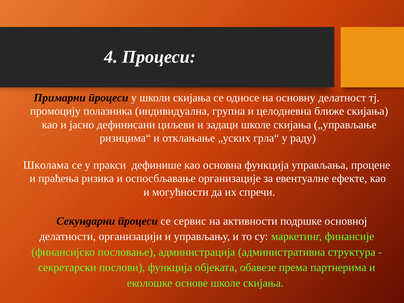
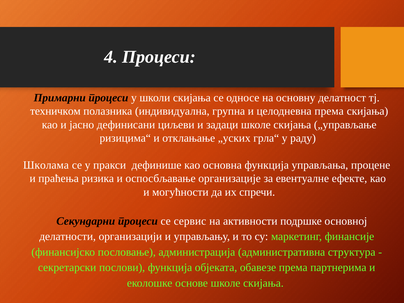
промоцију: промоцију -> техничком
целодневна ближе: ближе -> према
